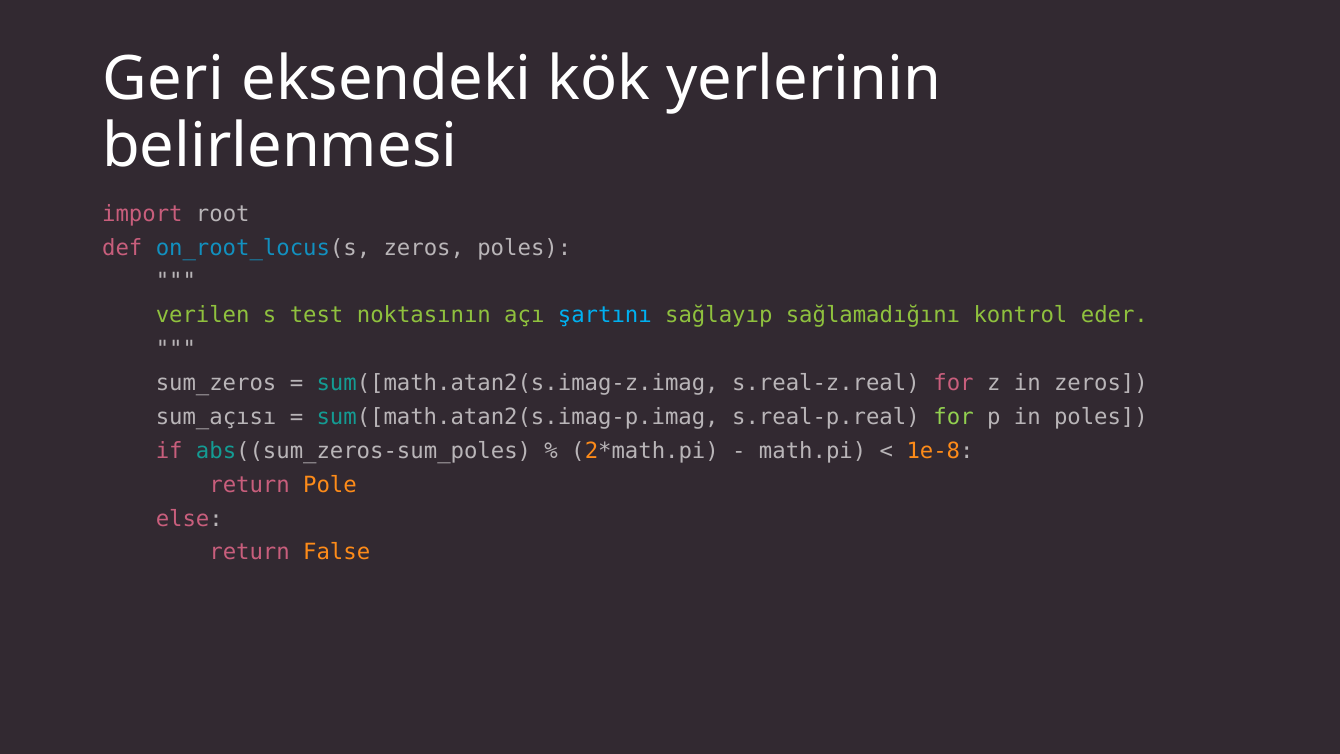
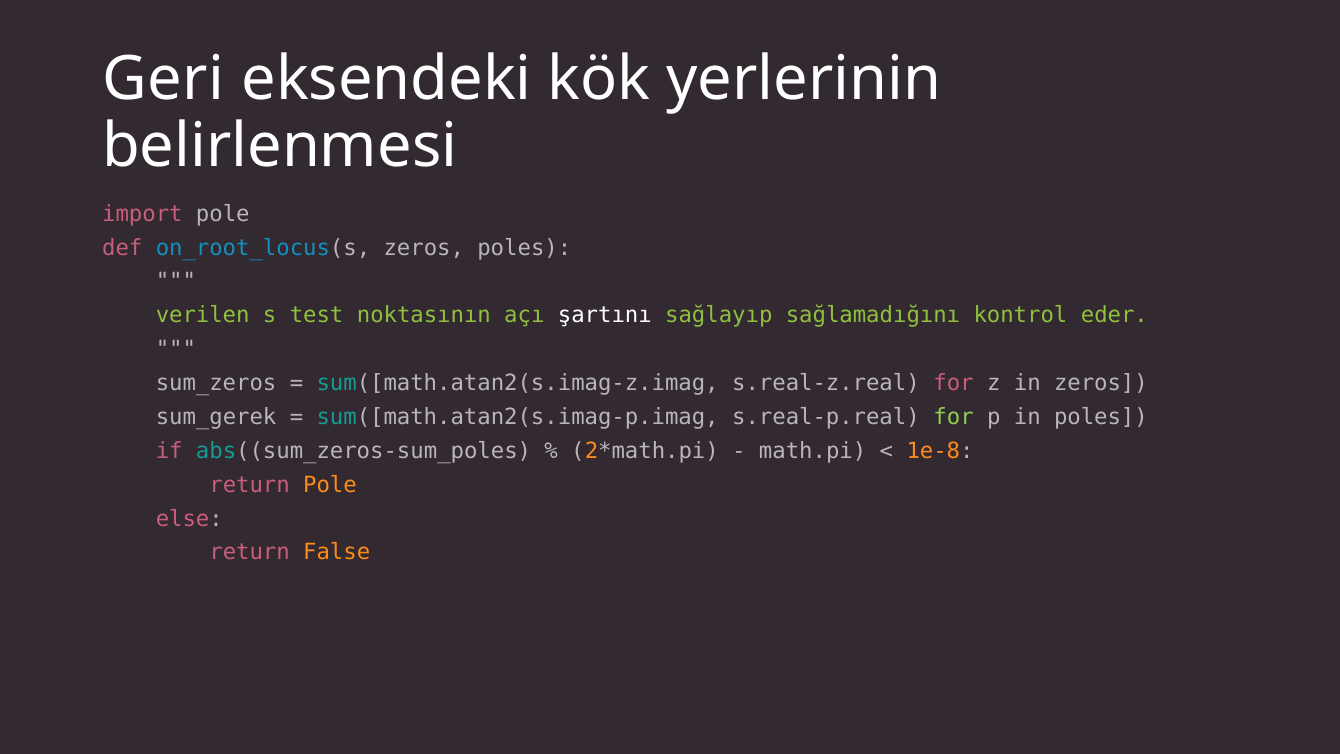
import root: root -> pole
şartını colour: light blue -> white
sum_açısı: sum_açısı -> sum_gerek
